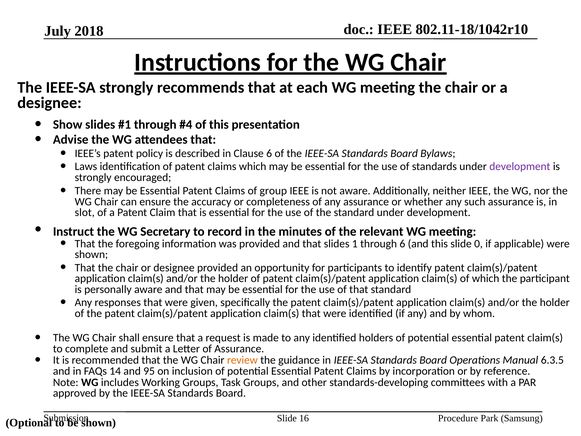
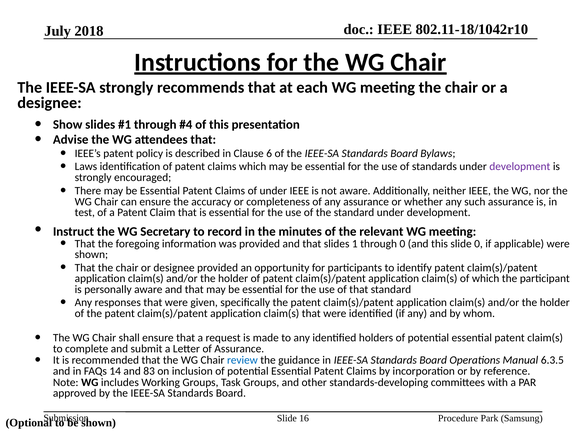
of group: group -> under
slot: slot -> test
through 6: 6 -> 0
review colour: orange -> blue
95: 95 -> 83
